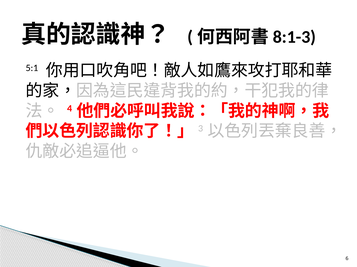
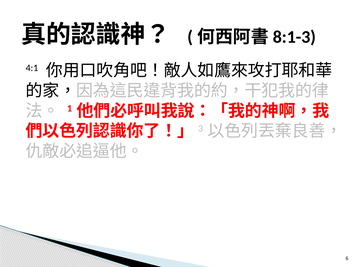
5:1: 5:1 -> 4:1
4: 4 -> 1
